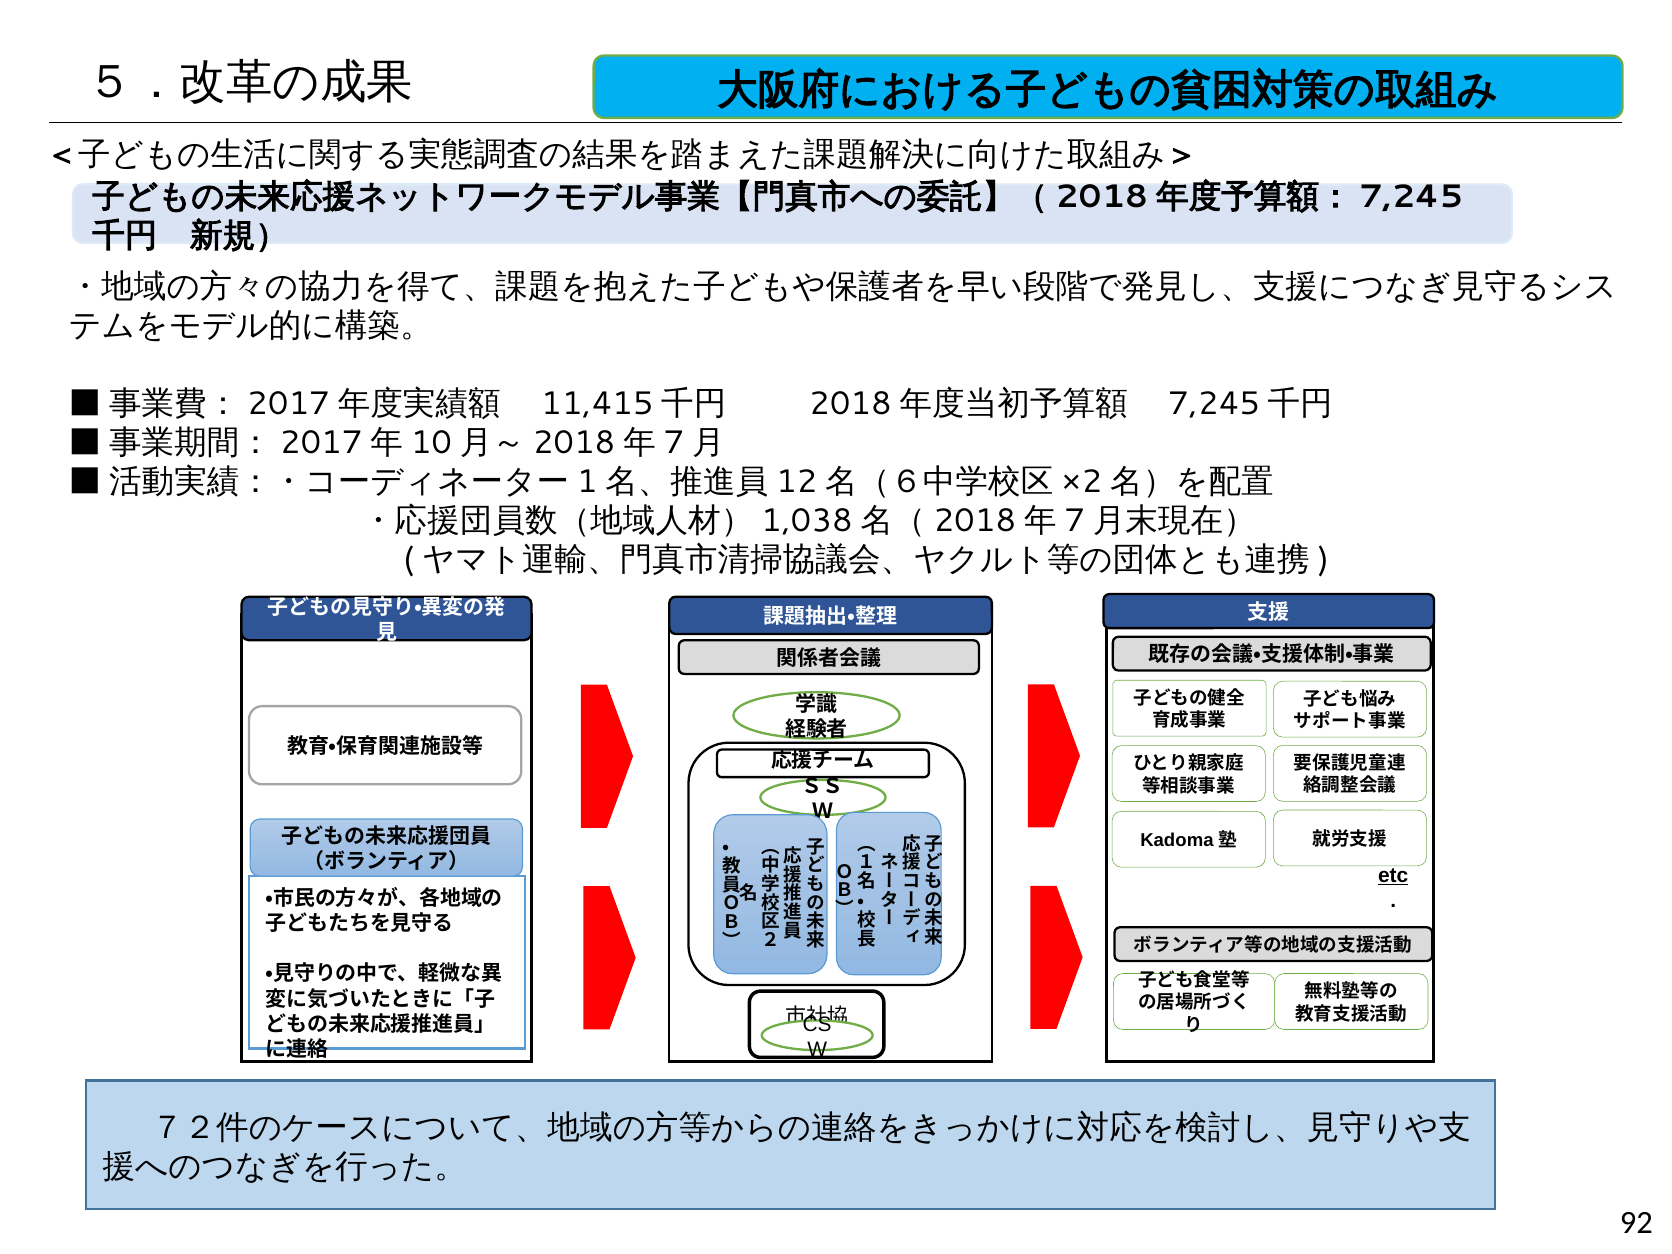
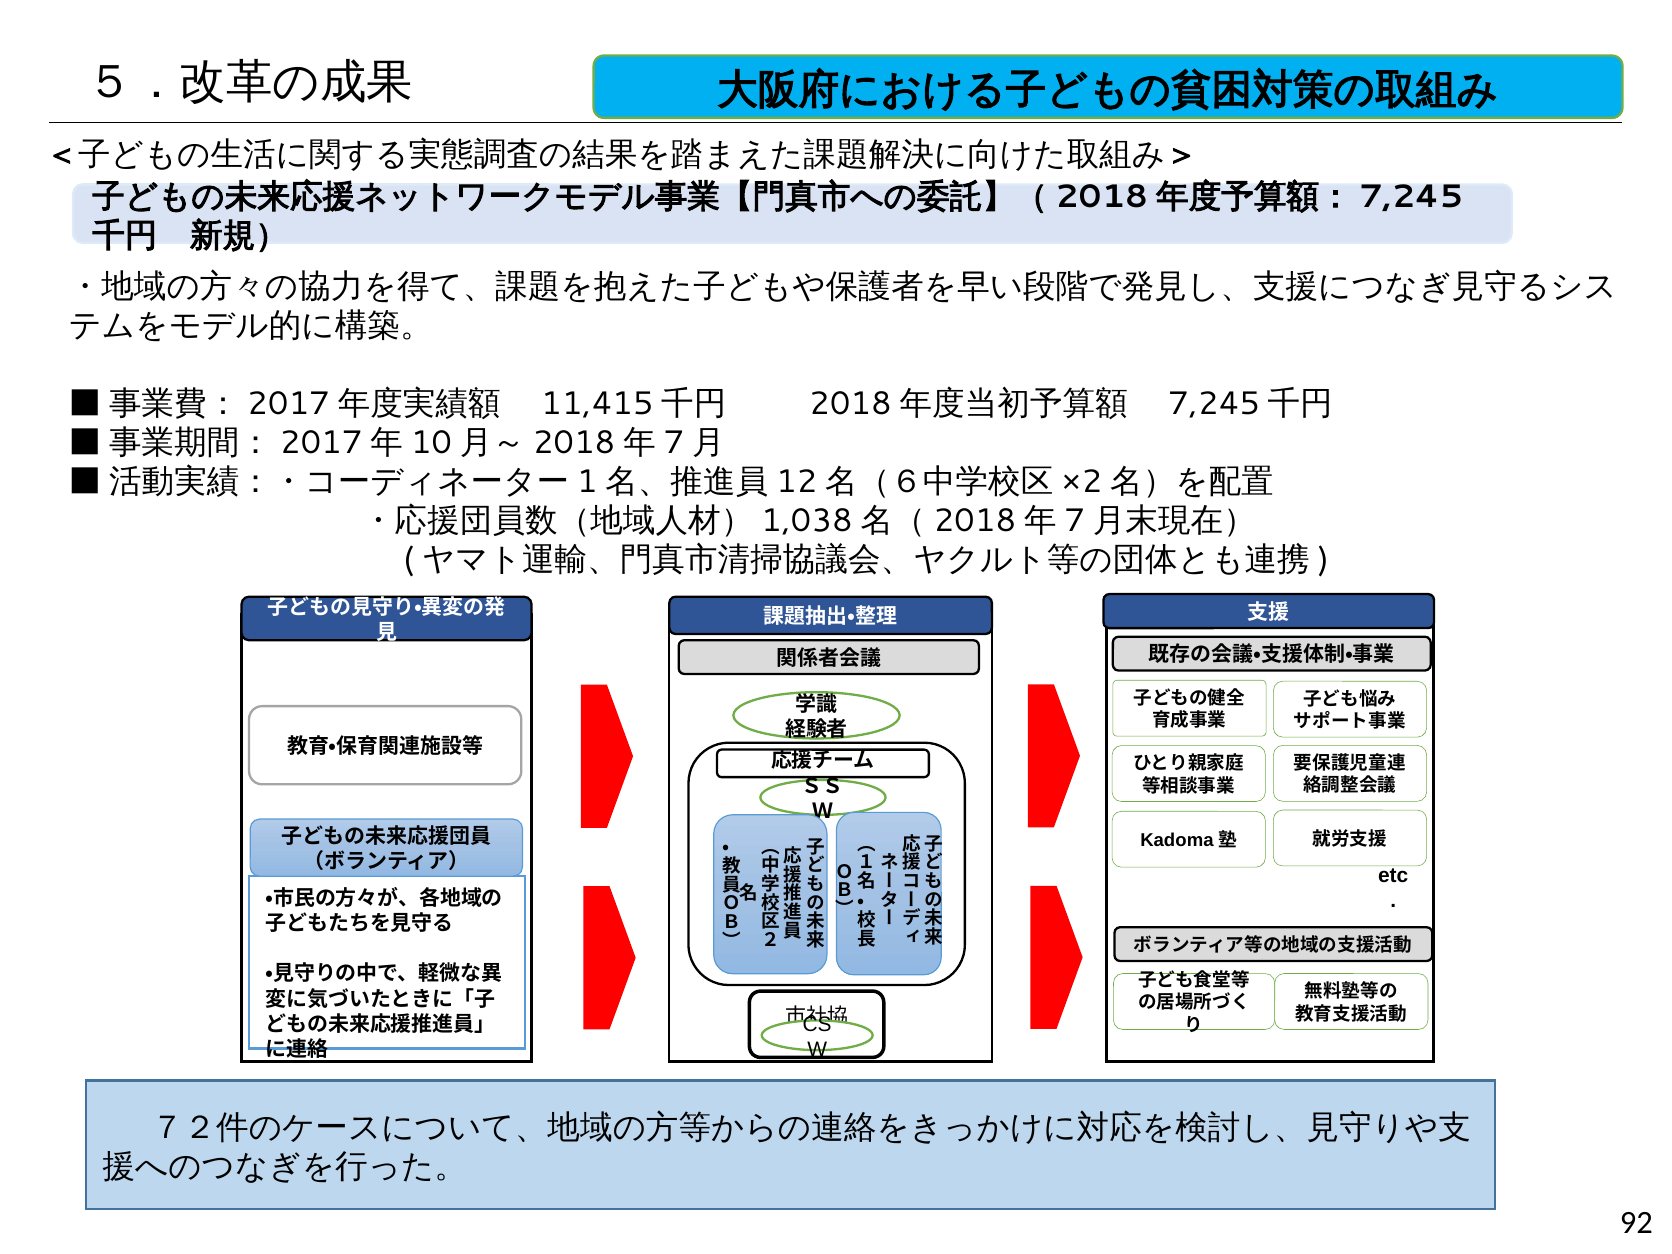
etc underline: present -> none
